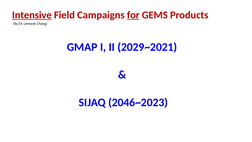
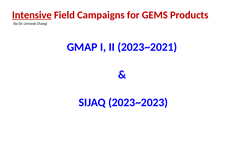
for underline: present -> none
2029~2021: 2029~2021 -> 2023~2021
2046~2023: 2046~2023 -> 2023~2023
